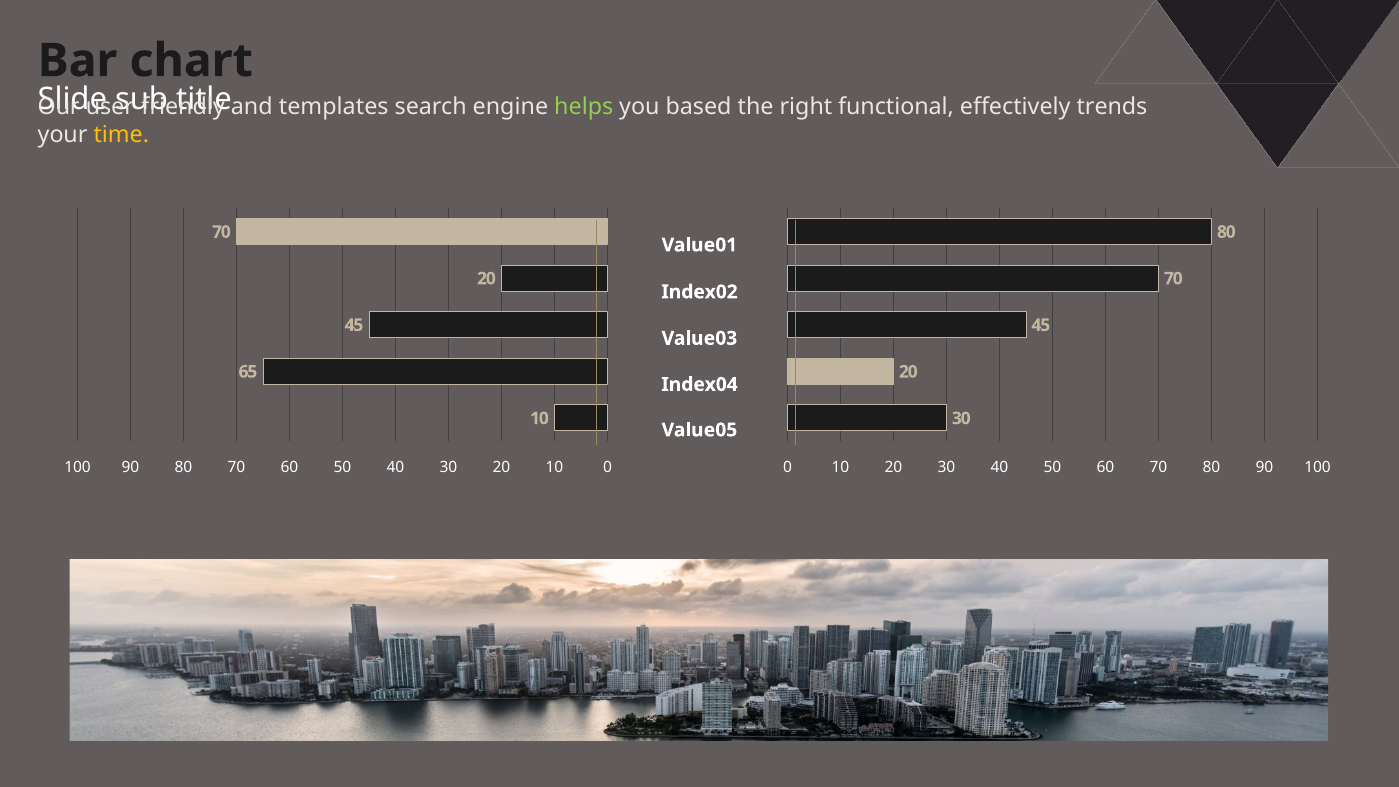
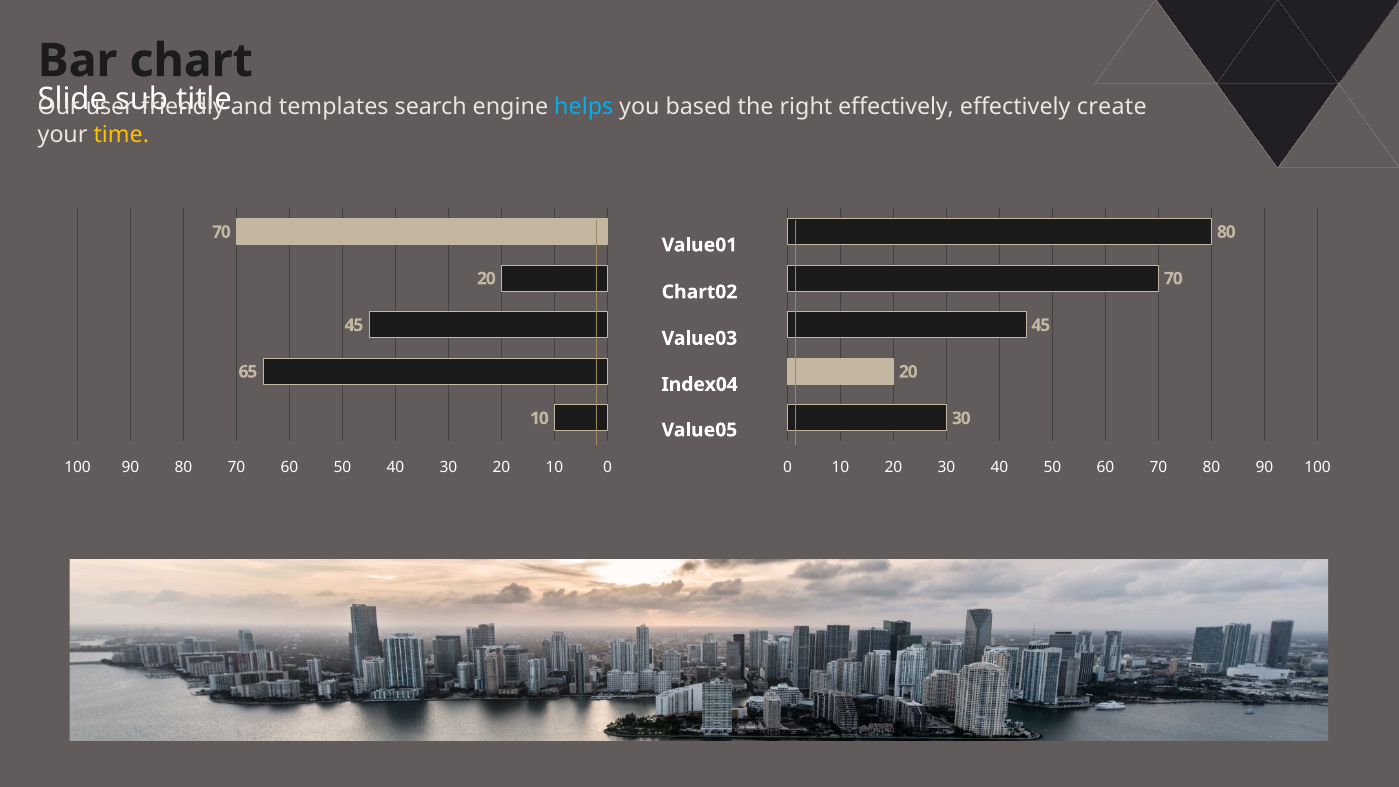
helps colour: light green -> light blue
right functional: functional -> effectively
trends: trends -> create
Index02: Index02 -> Chart02
